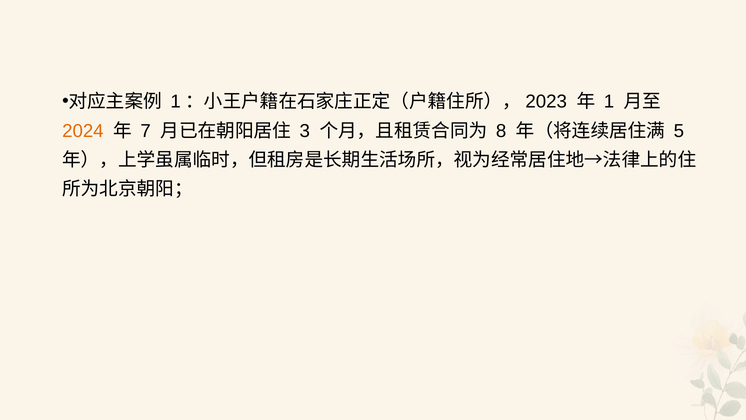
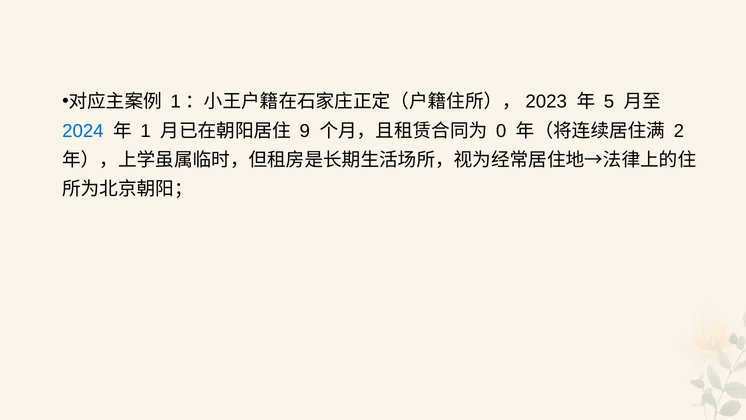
1: 1 -> 5
2024 colour: orange -> blue
7: 7 -> 1
3: 3 -> 9
8: 8 -> 0
5: 5 -> 2
